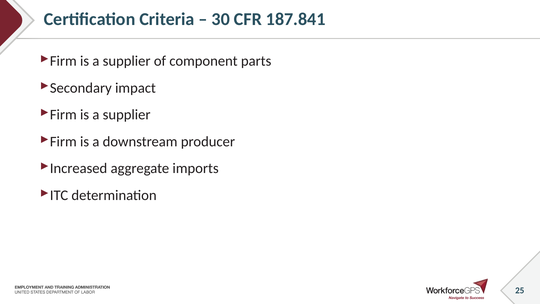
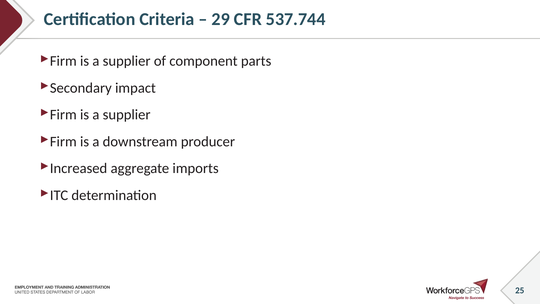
30: 30 -> 29
187.841: 187.841 -> 537.744
